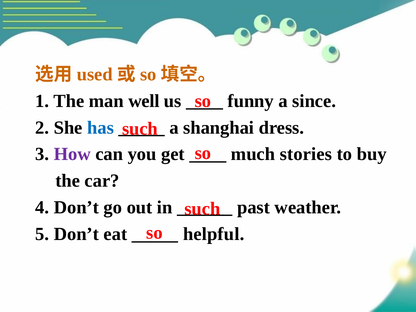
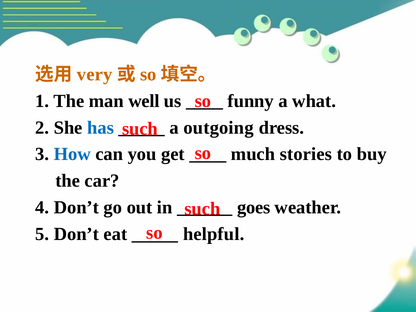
used: used -> very
since: since -> what
shanghai: shanghai -> outgoing
How colour: purple -> blue
past: past -> goes
